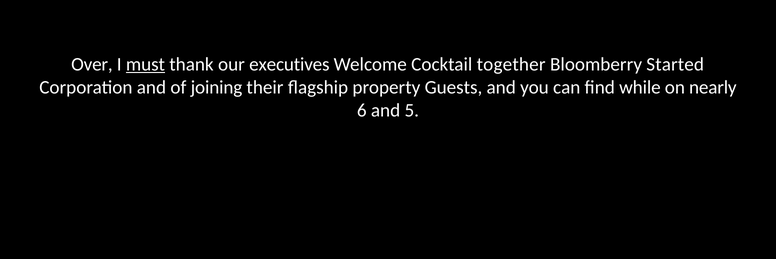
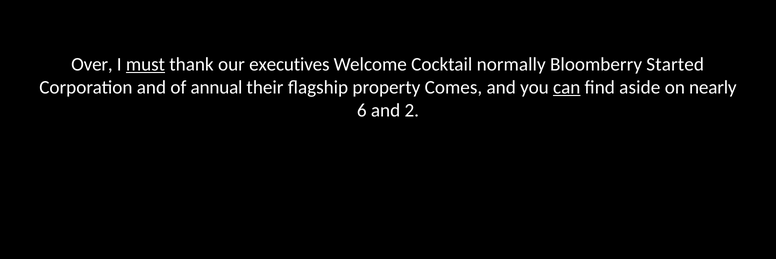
together: together -> normally
joining: joining -> annual
Guests: Guests -> Comes
can underline: none -> present
while: while -> aside
5: 5 -> 2
